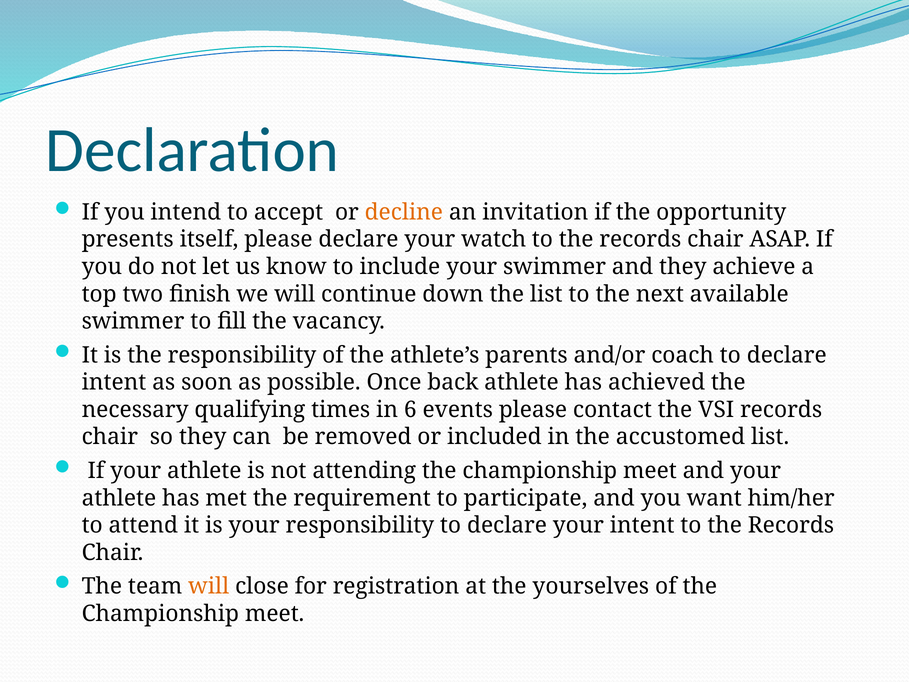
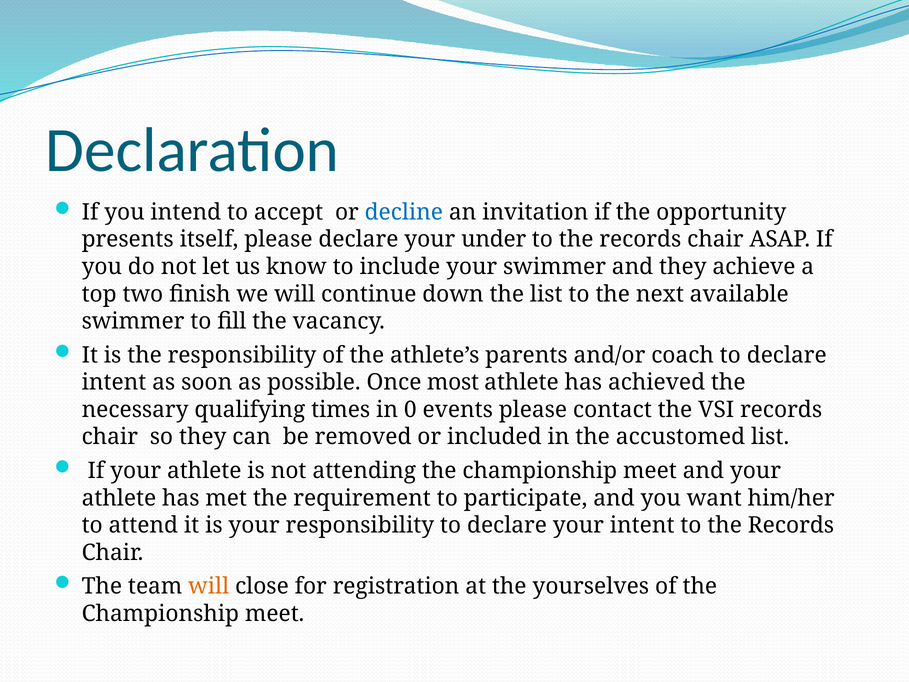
decline colour: orange -> blue
watch: watch -> under
back: back -> most
6: 6 -> 0
